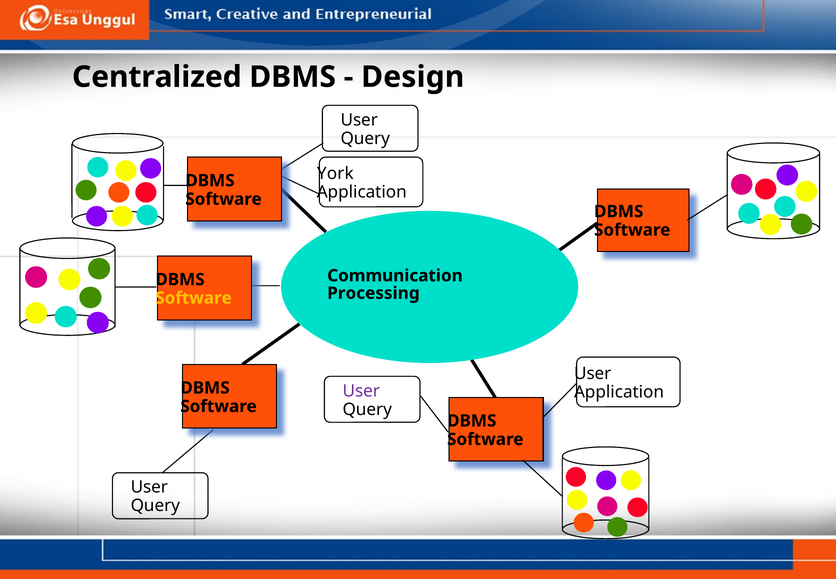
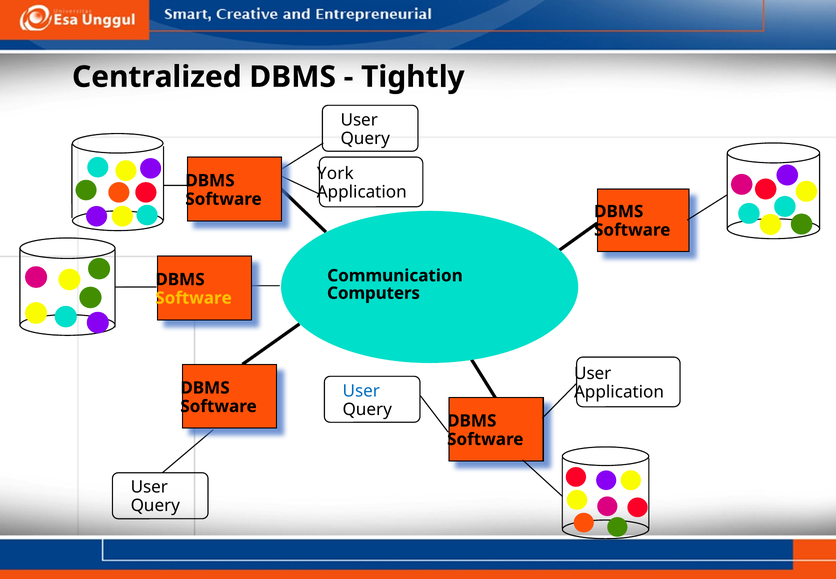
Design: Design -> Tightly
Processing: Processing -> Computers
User at (361, 391) colour: purple -> blue
